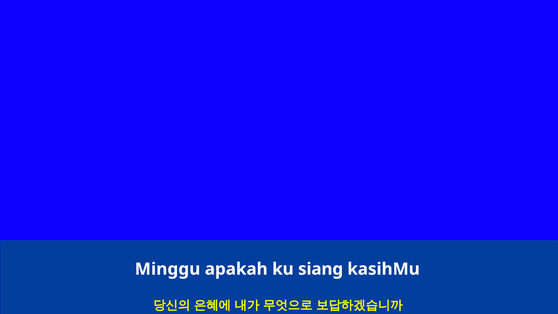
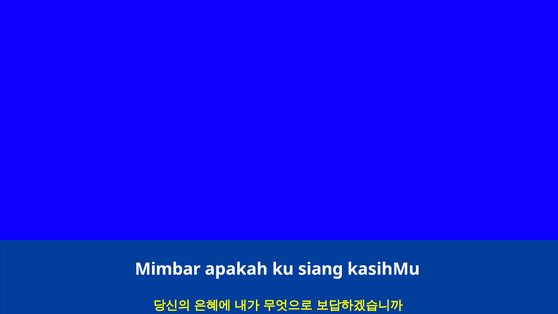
Minggu: Minggu -> Mimbar
